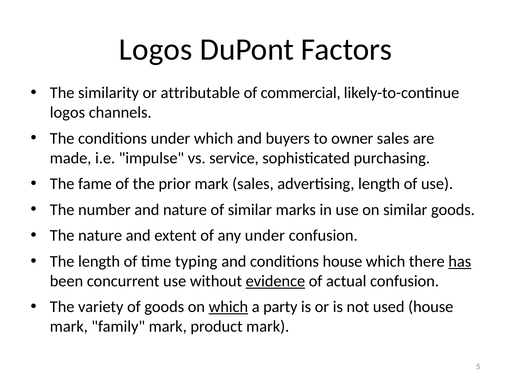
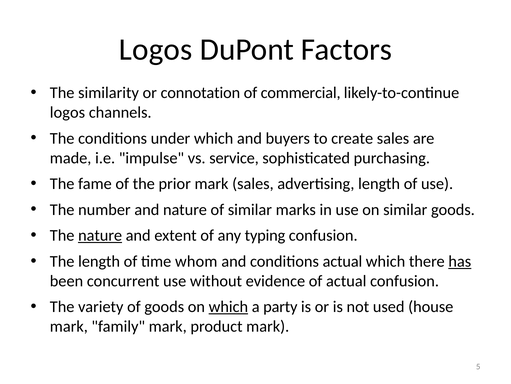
attributable: attributable -> connotation
owner: owner -> create
nature at (100, 235) underline: none -> present
any under: under -> typing
typing: typing -> whom
conditions house: house -> actual
evidence underline: present -> none
